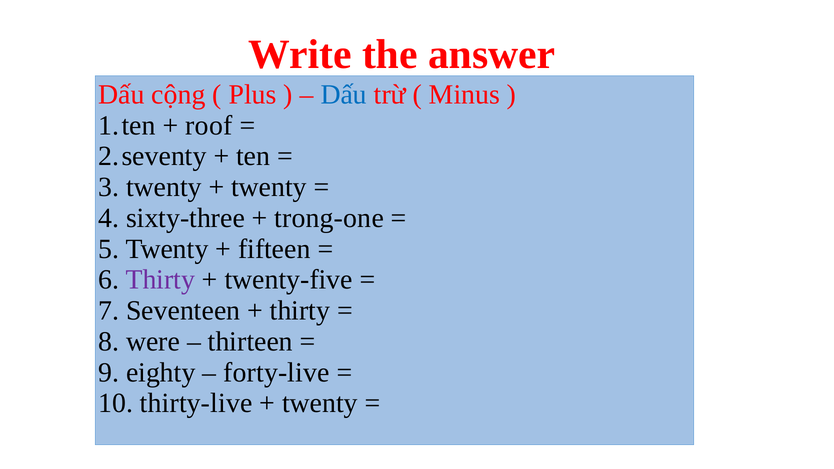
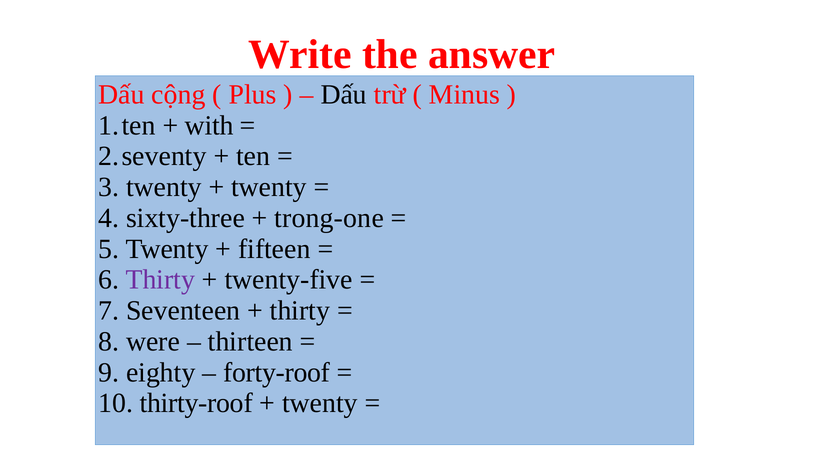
Dấu at (344, 94) colour: blue -> black
roof: roof -> with
forty-live: forty-live -> forty-roof
thirty-live: thirty-live -> thirty-roof
